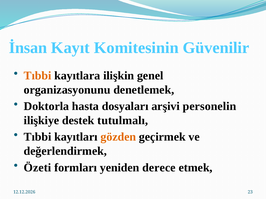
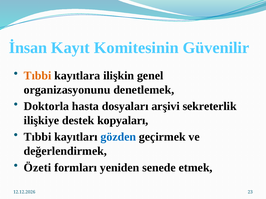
personelin: personelin -> sekreterlik
tutulmalı: tutulmalı -> kopyaları
gözden colour: orange -> blue
derece: derece -> senede
